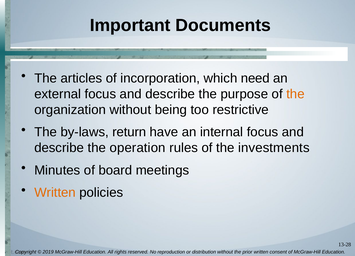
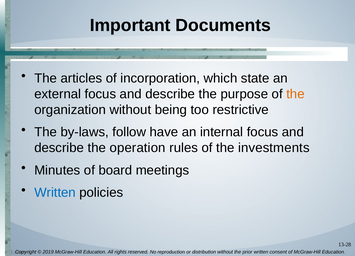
need: need -> state
return: return -> follow
Written at (55, 193) colour: orange -> blue
